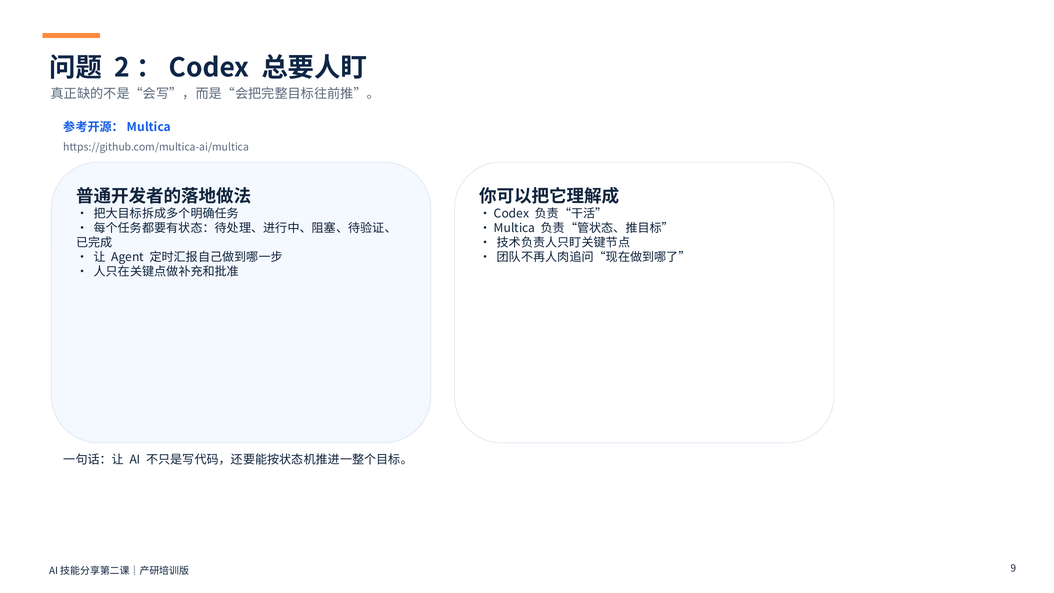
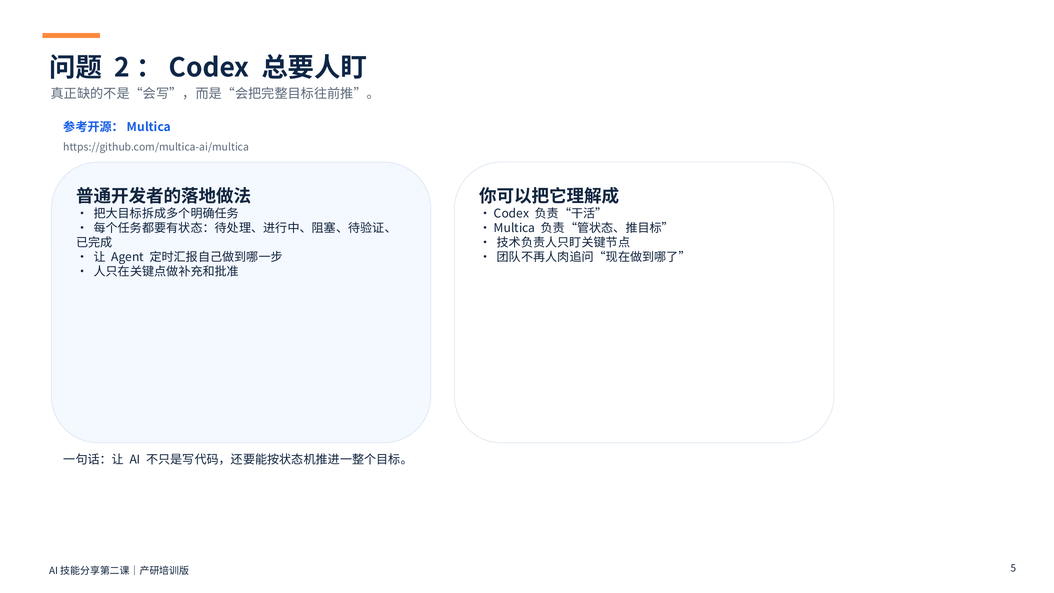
9: 9 -> 5
